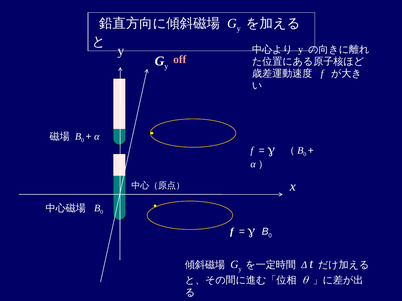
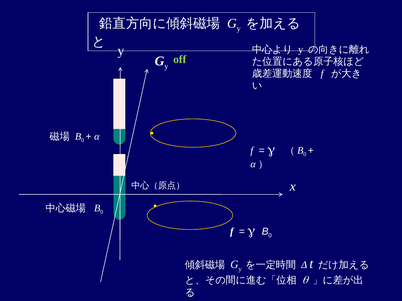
off colour: pink -> light green
